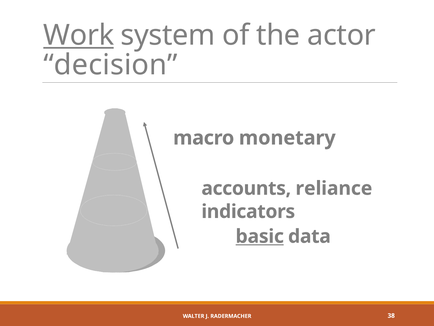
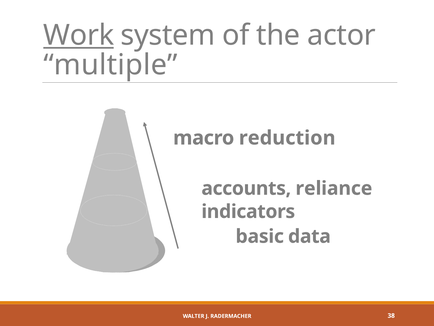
decision: decision -> multiple
monetary: monetary -> reduction
basic underline: present -> none
